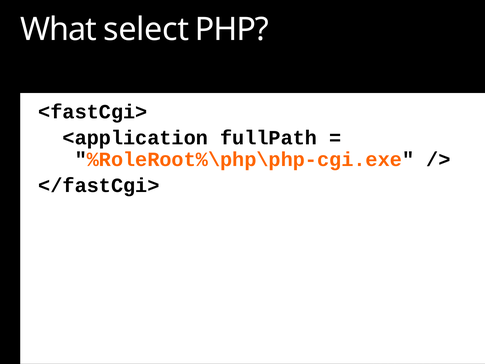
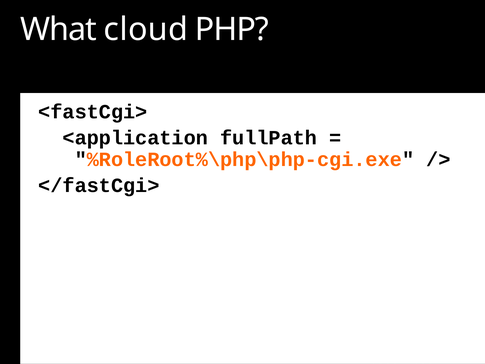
select: select -> cloud
